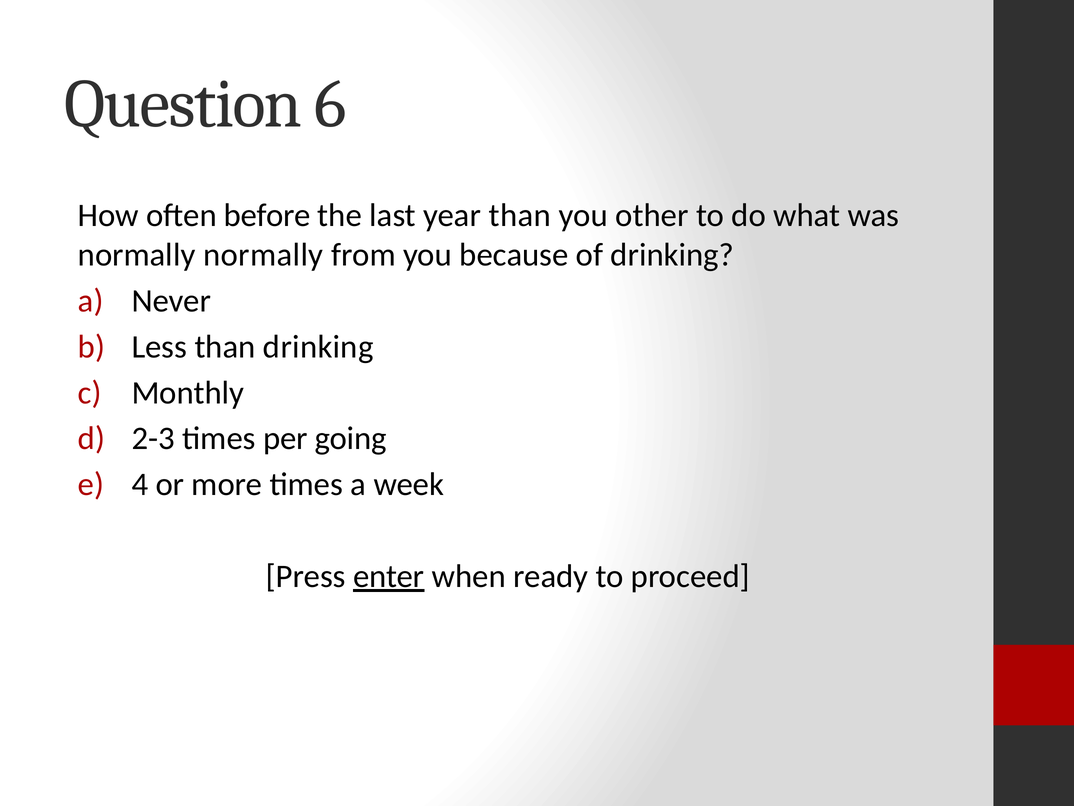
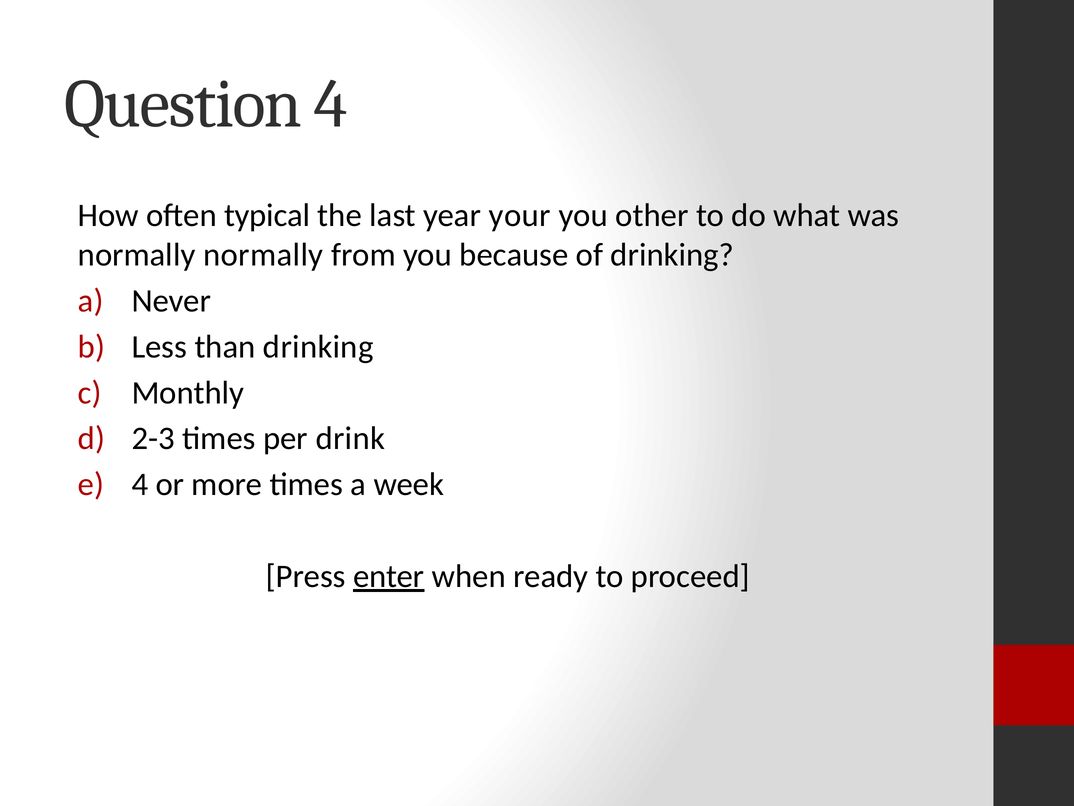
Question 6: 6 -> 4
before: before -> typical
year than: than -> your
going: going -> drink
